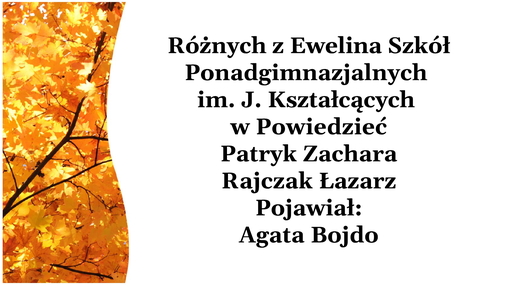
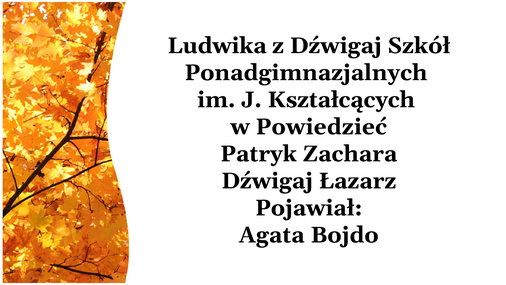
Różnych: Różnych -> Ludwika
z Ewelina: Ewelina -> Dźwigaj
Rajczak at (267, 181): Rajczak -> Dźwigaj
